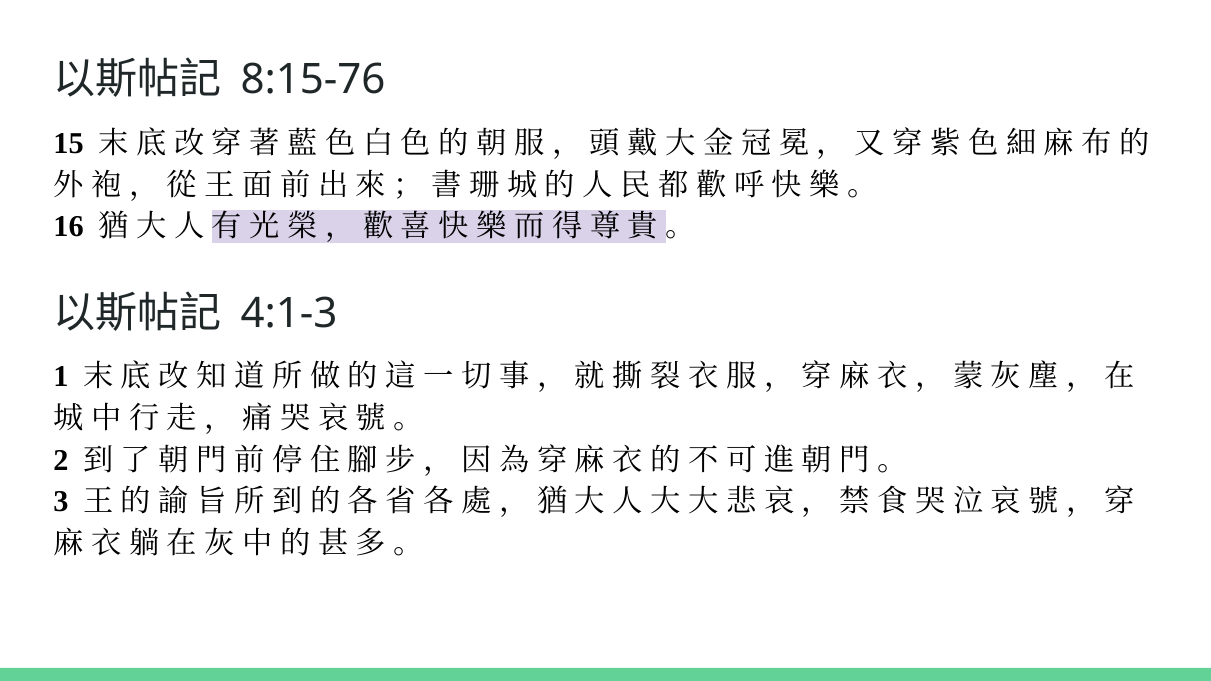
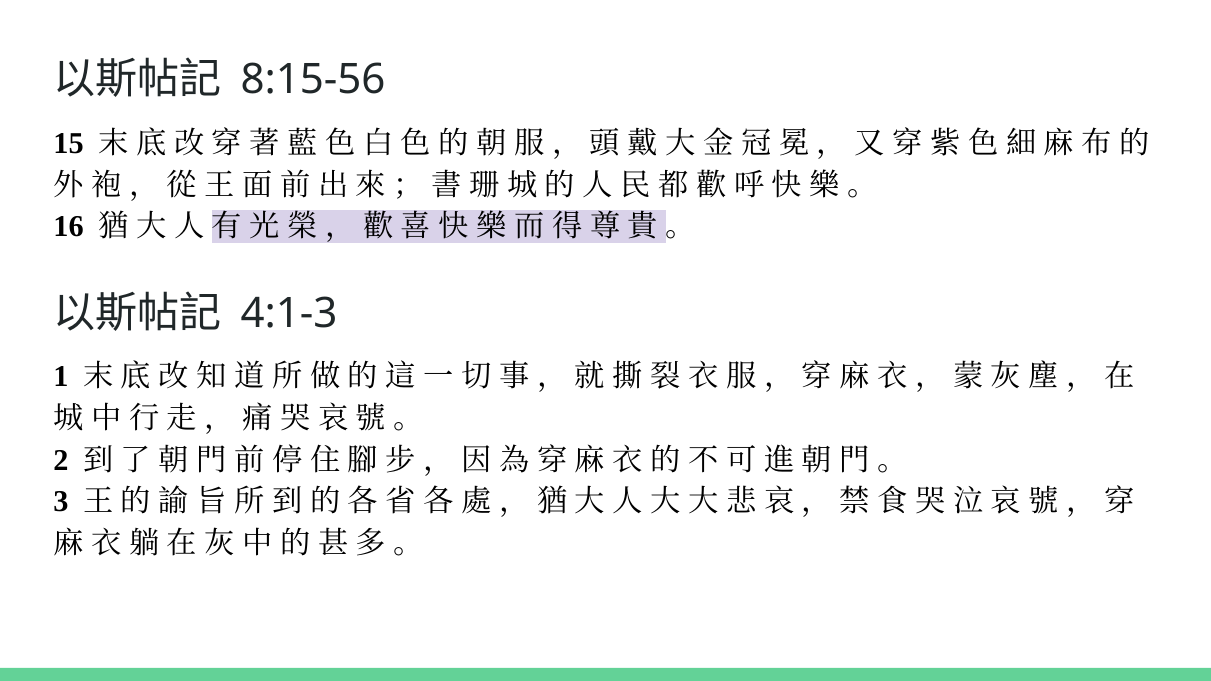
8:15-76: 8:15-76 -> 8:15-56
